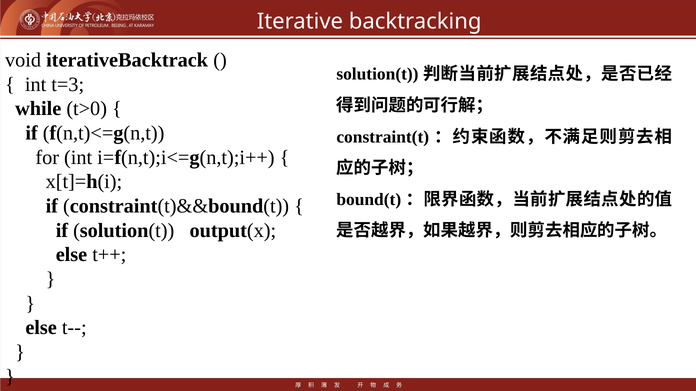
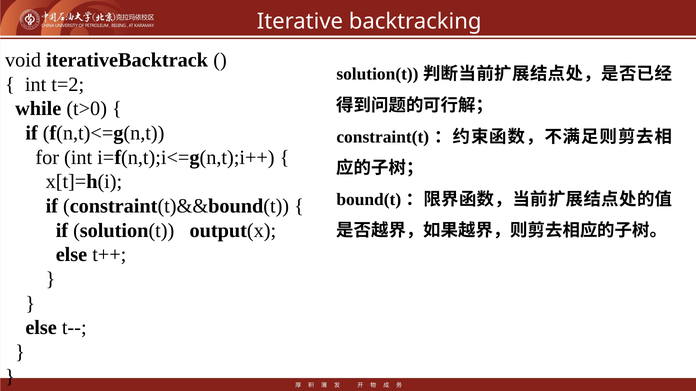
t=3: t=3 -> t=2
